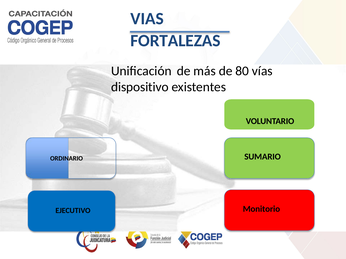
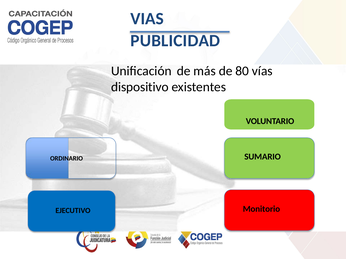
FORTALEZAS: FORTALEZAS -> PUBLICIDAD
